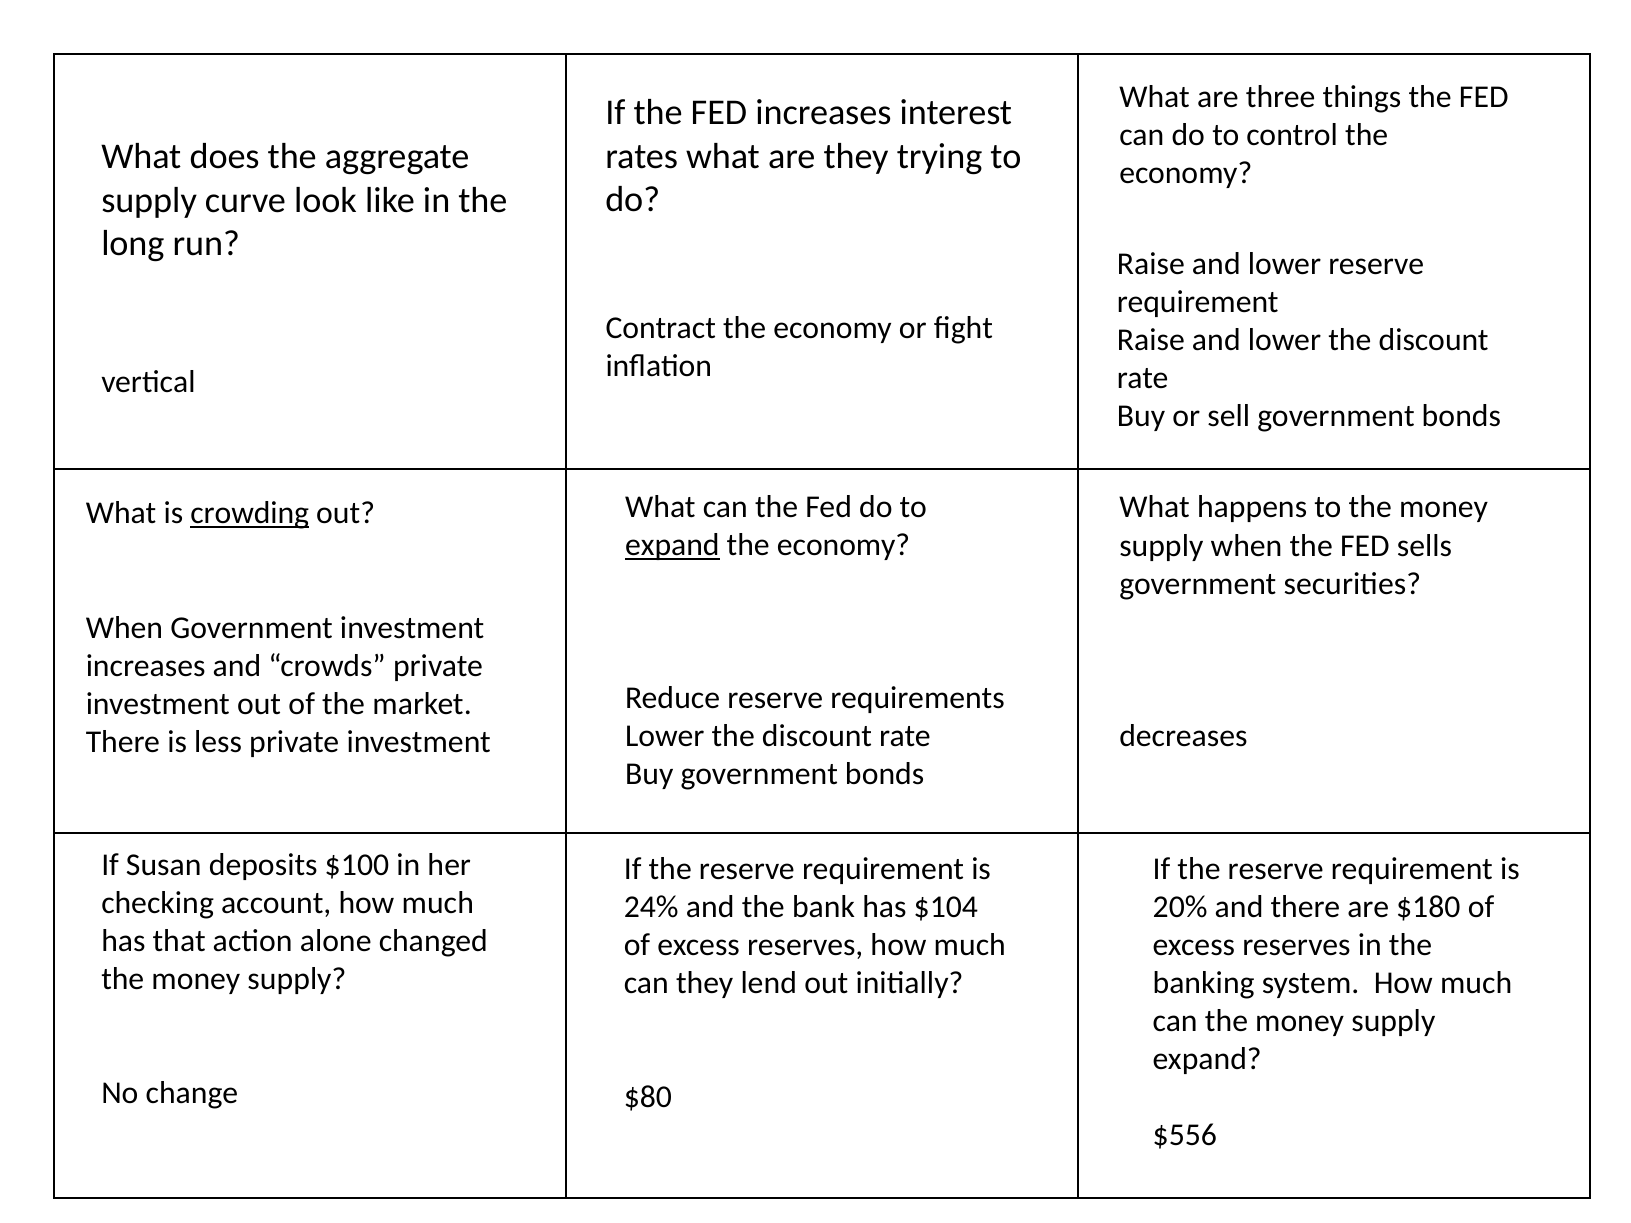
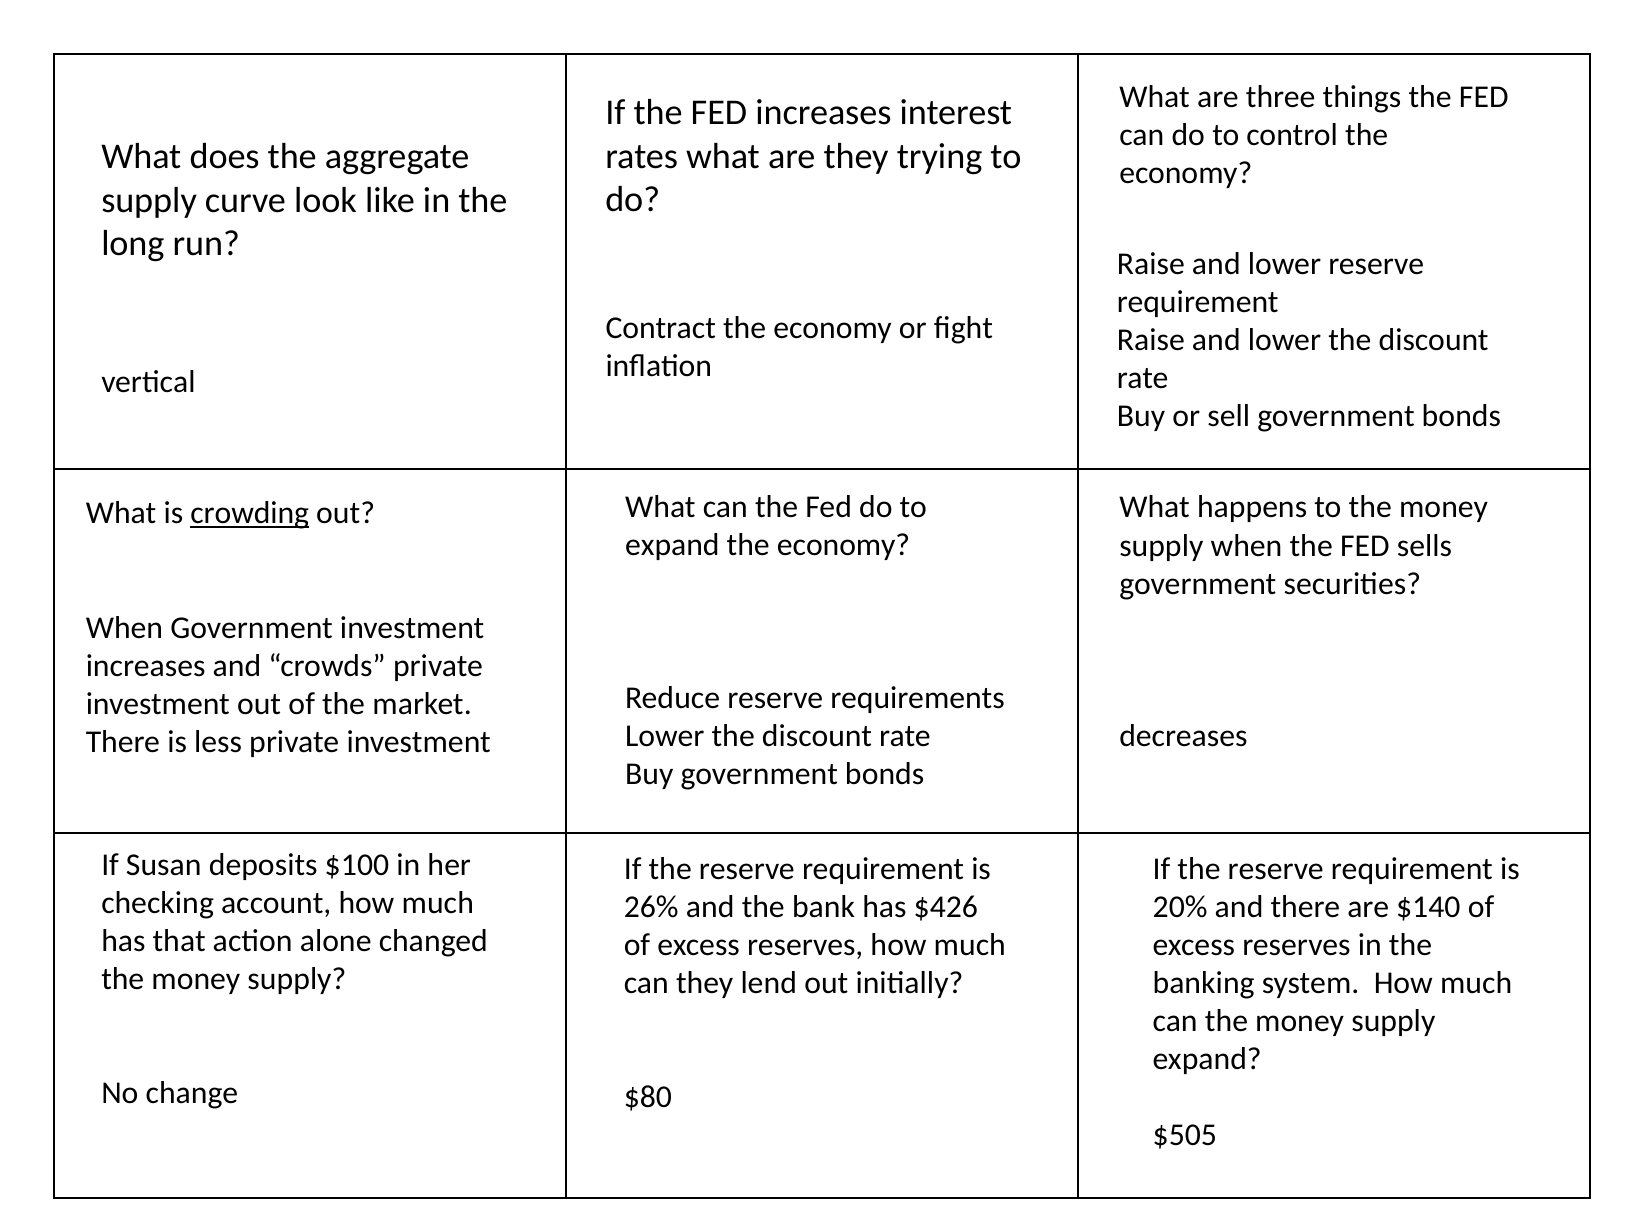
expand at (672, 546) underline: present -> none
24%: 24% -> 26%
$104: $104 -> $426
$180: $180 -> $140
$556: $556 -> $505
